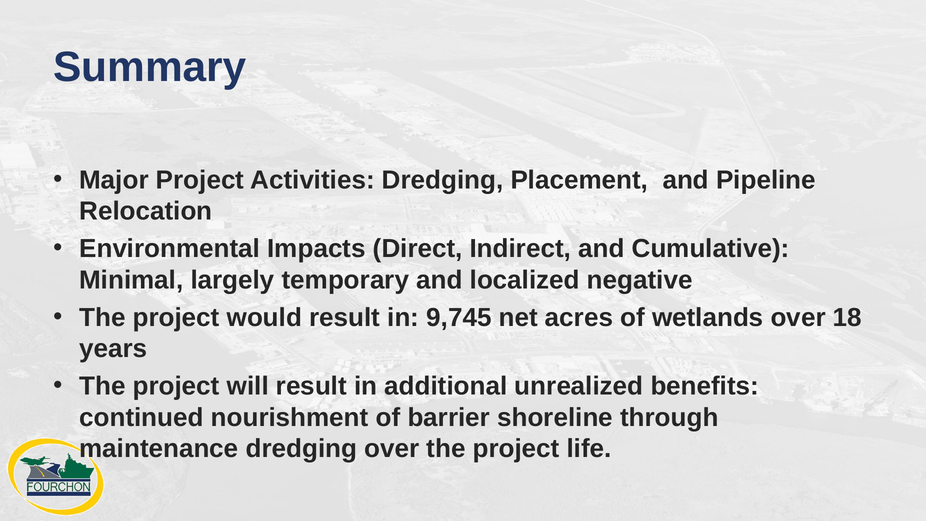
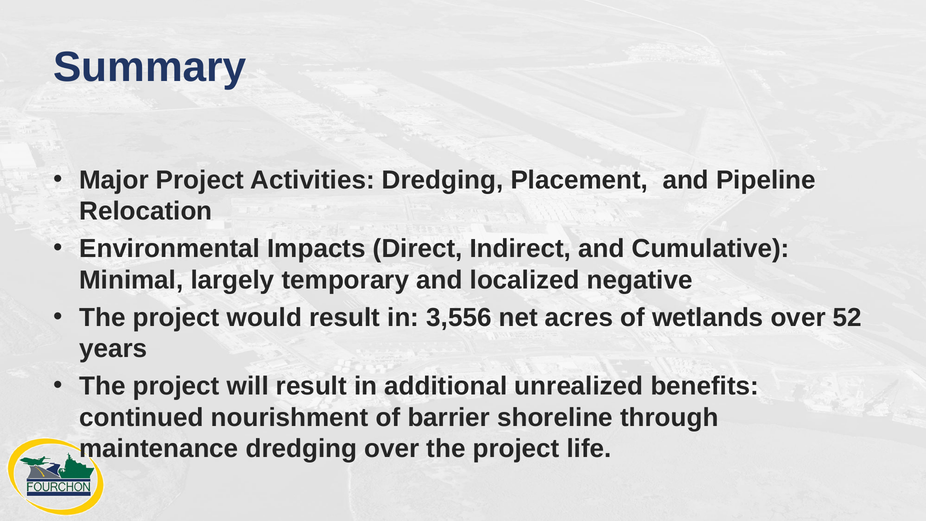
9,745: 9,745 -> 3,556
18: 18 -> 52
